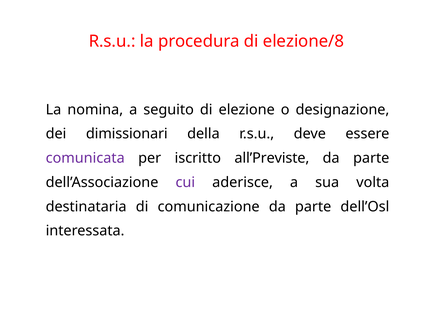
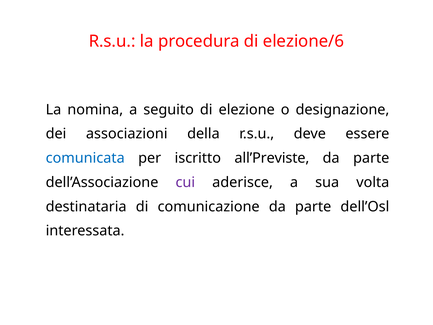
elezione/8: elezione/8 -> elezione/6
dimissionari: dimissionari -> associazioni
comunicata colour: purple -> blue
